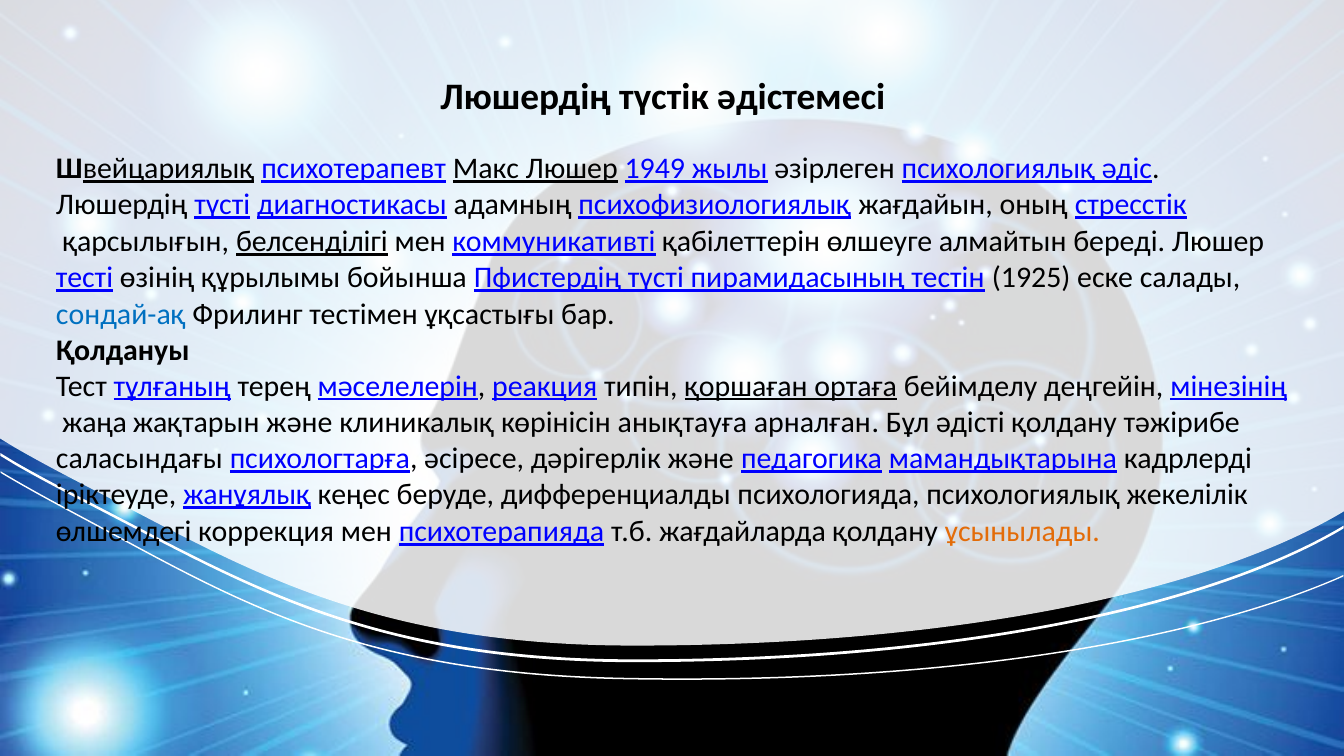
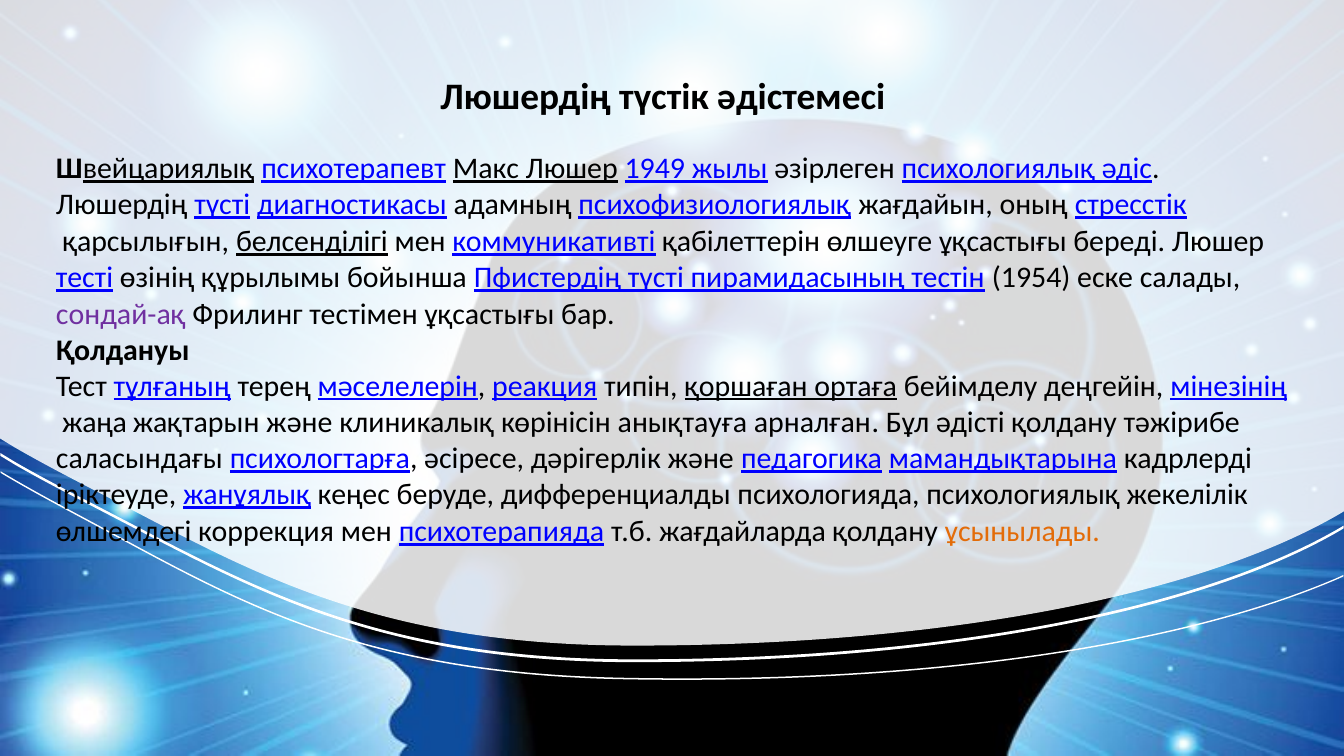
өлшеуге алмайтын: алмайтын -> ұқсастығы
1925: 1925 -> 1954
сондай-ақ colour: blue -> purple
